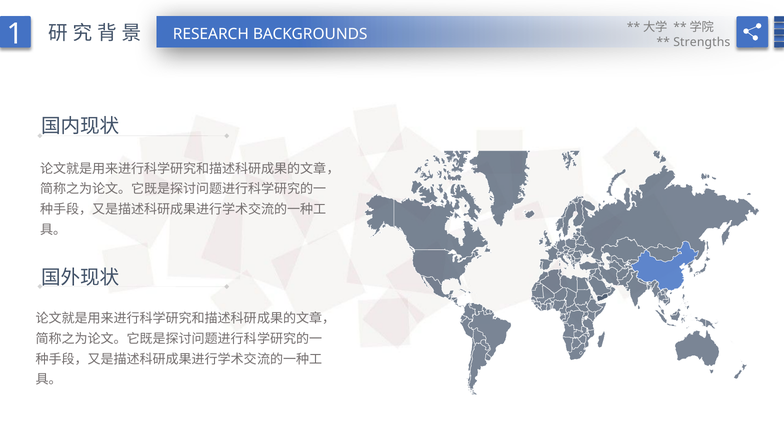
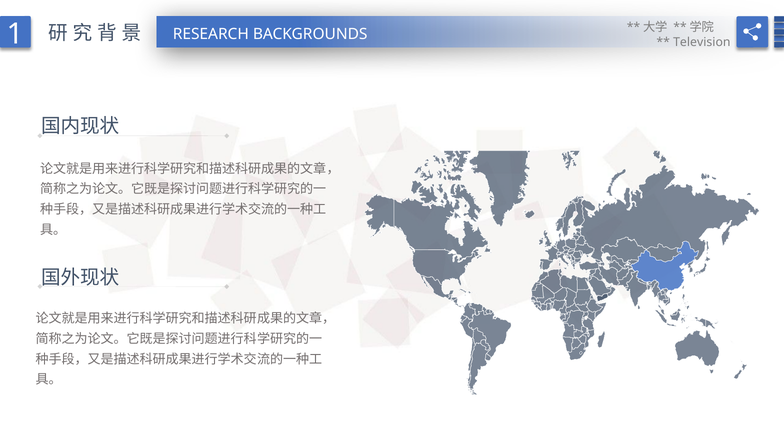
Strengths: Strengths -> Television
